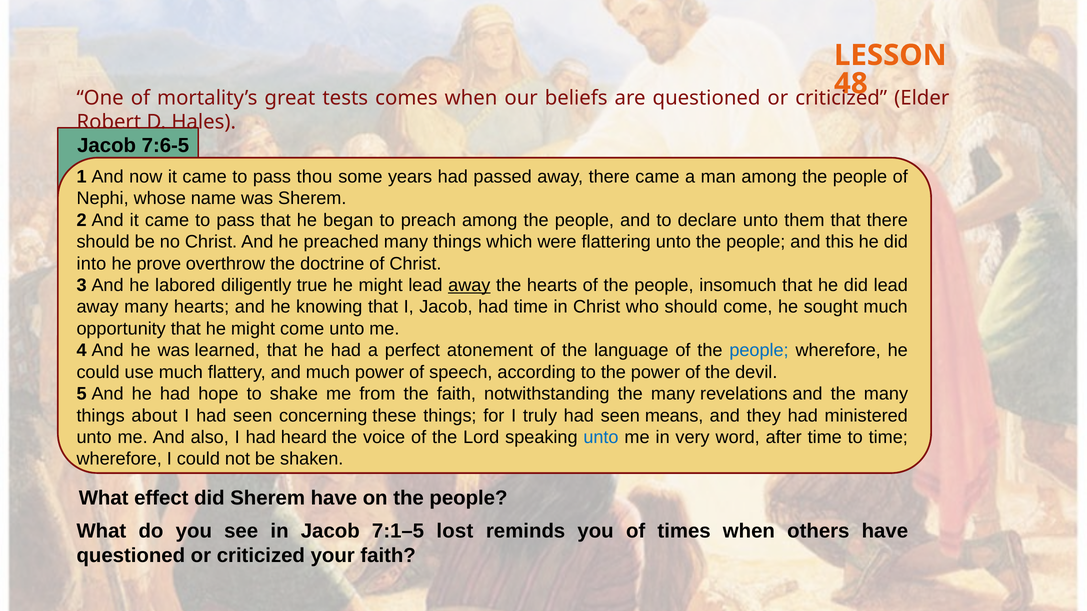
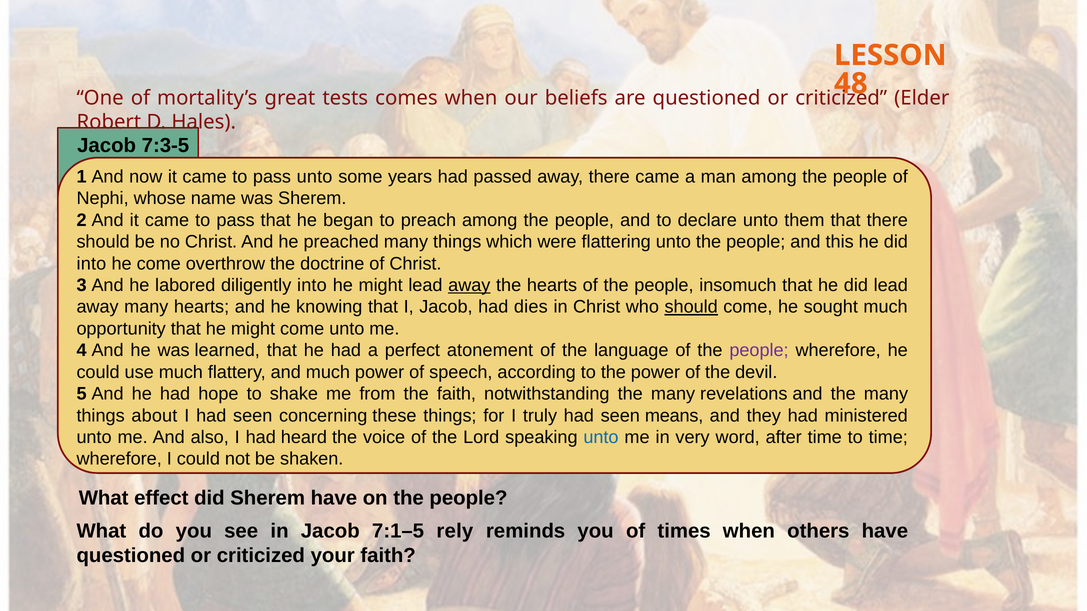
7:6-5: 7:6-5 -> 7:3-5
pass thou: thou -> unto
he prove: prove -> come
diligently true: true -> into
had time: time -> dies
should at (691, 307) underline: none -> present
people at (759, 351) colour: blue -> purple
lost: lost -> rely
